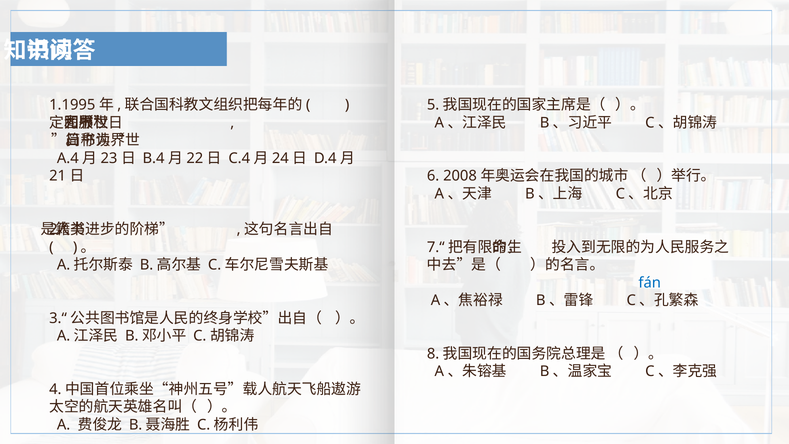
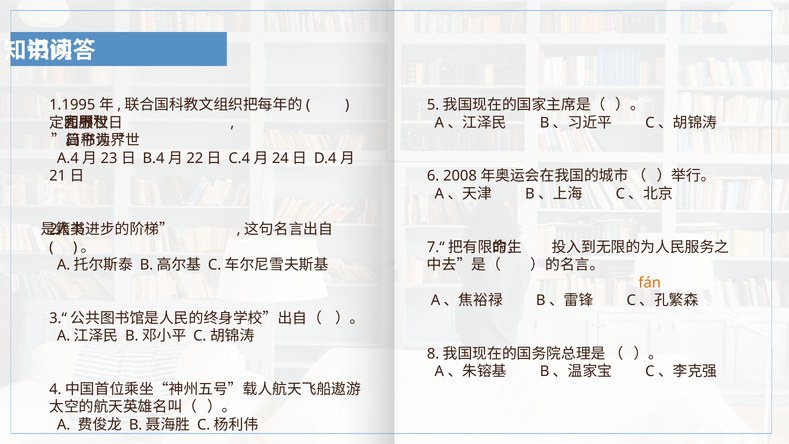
fán colour: blue -> orange
